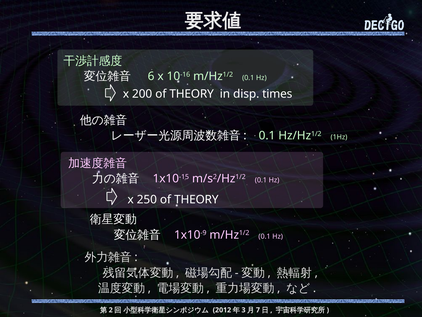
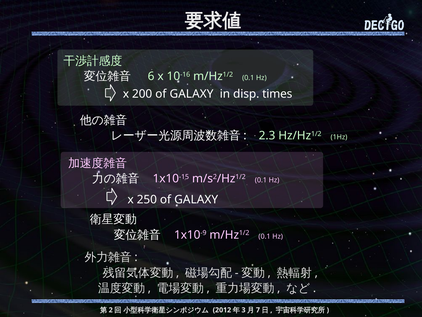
200 of THEORY: THEORY -> GALAXY
0.1 at (267, 136): 0.1 -> 2.3
250 of THEORY: THEORY -> GALAXY
